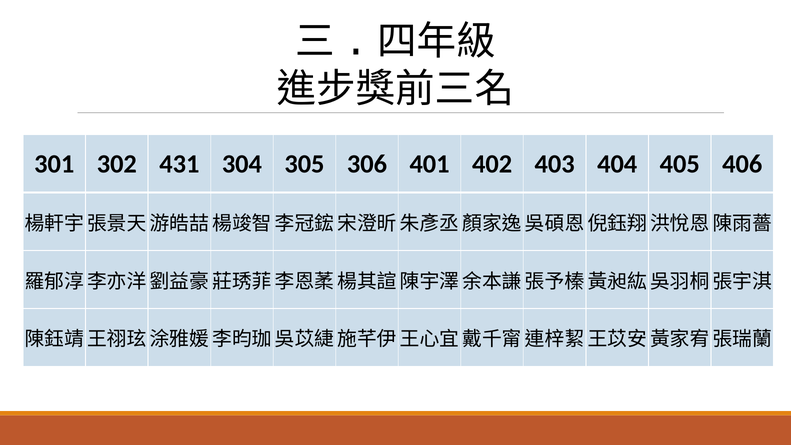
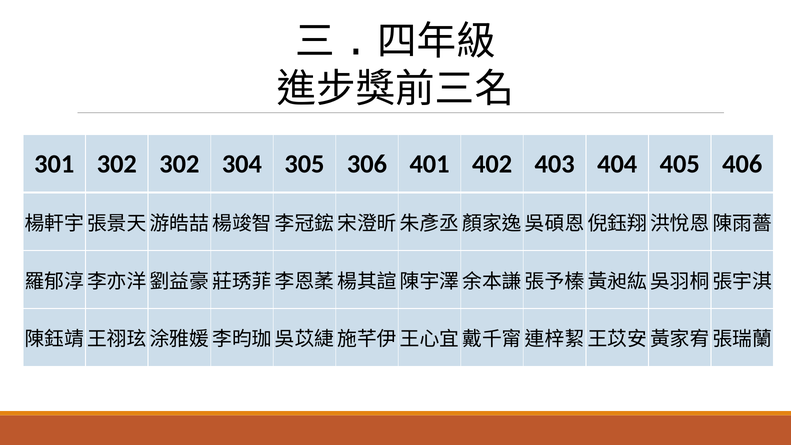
302 431: 431 -> 302
